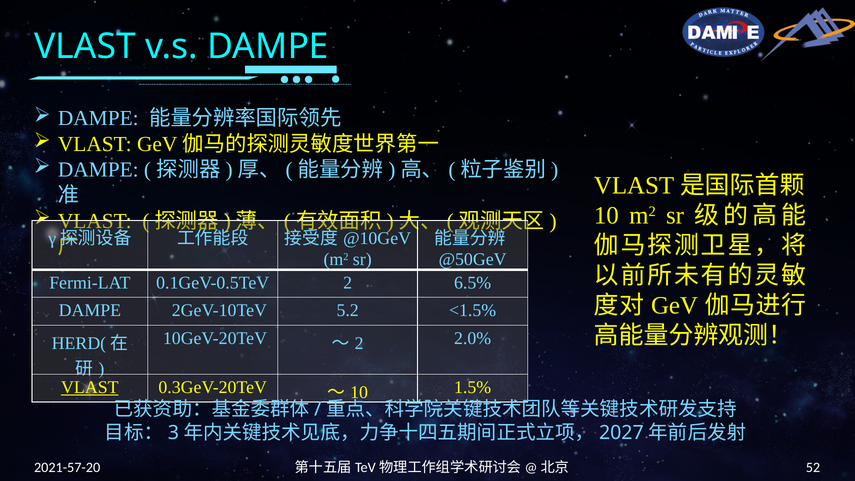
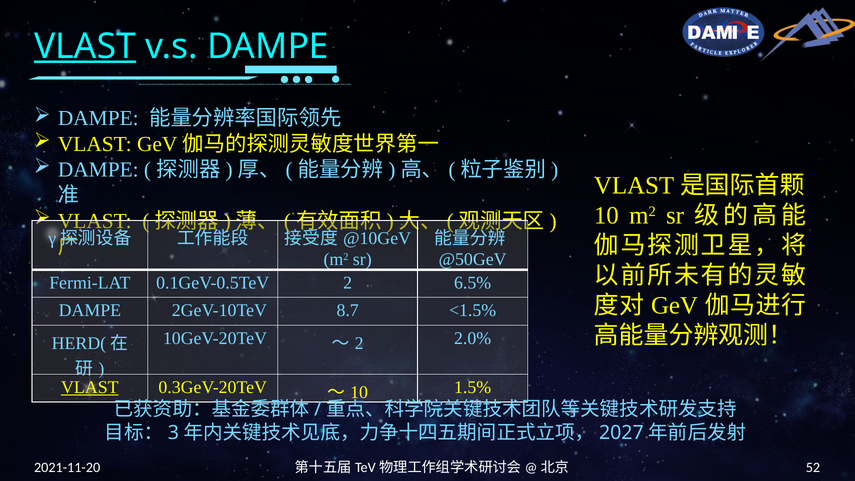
VLAST at (85, 46) underline: none -> present
5.2: 5.2 -> 8.7
2021-57-20: 2021-57-20 -> 2021-11-20
